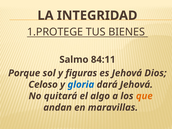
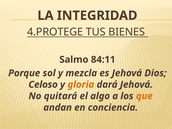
1.PROTEGE: 1.PROTEGE -> 4.PROTEGE
figuras: figuras -> mezcla
gloria colour: blue -> orange
maravillas: maravillas -> conciencia
